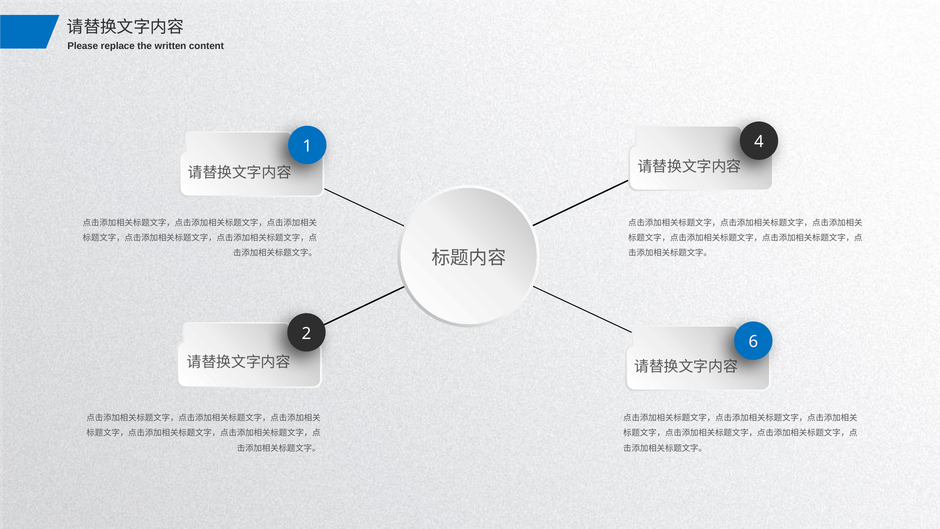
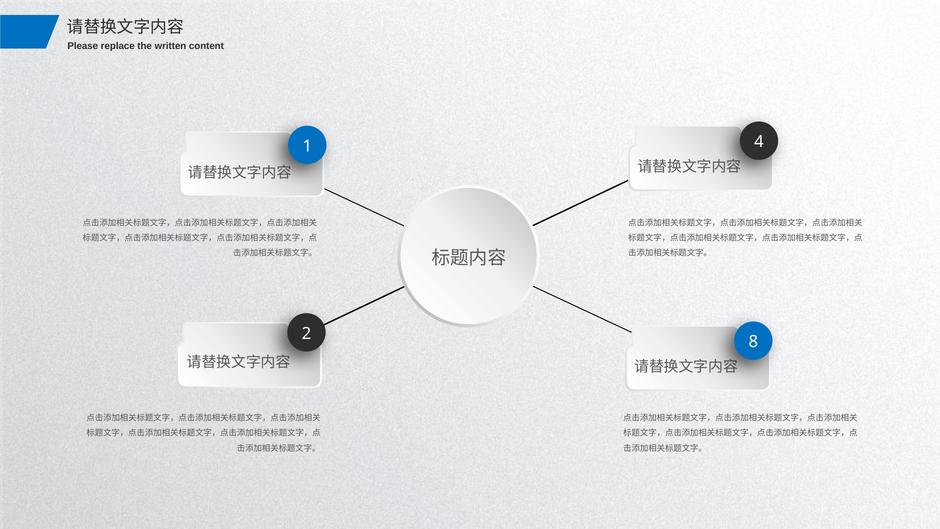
6: 6 -> 8
